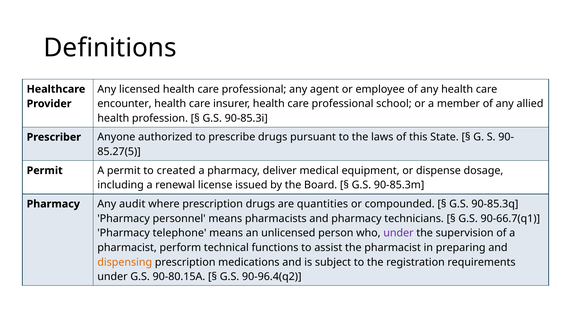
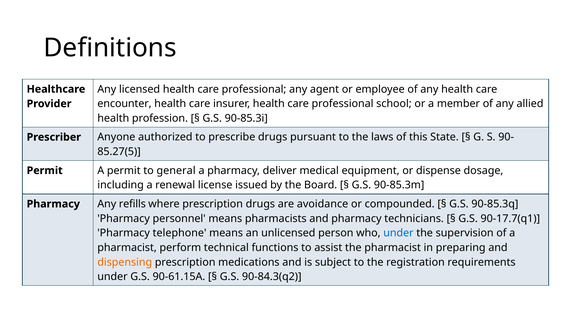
created: created -> general
audit: audit -> refills
quantities: quantities -> avoidance
90-66.7(q1: 90-66.7(q1 -> 90-17.7(q1
under at (398, 233) colour: purple -> blue
90-80.15A: 90-80.15A -> 90-61.15A
90-96.4(q2: 90-96.4(q2 -> 90-84.3(q2
